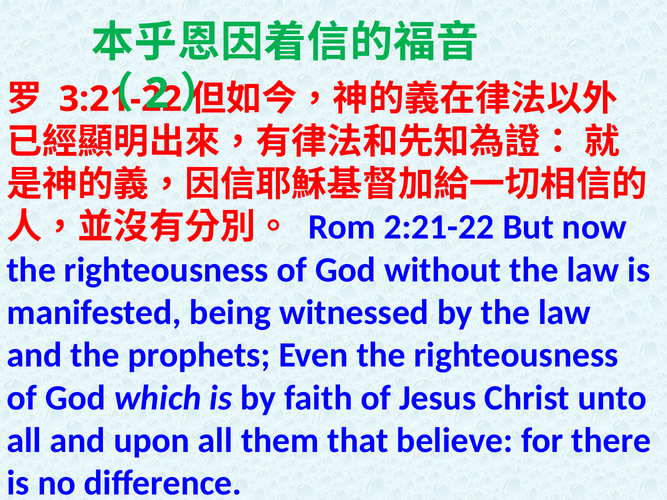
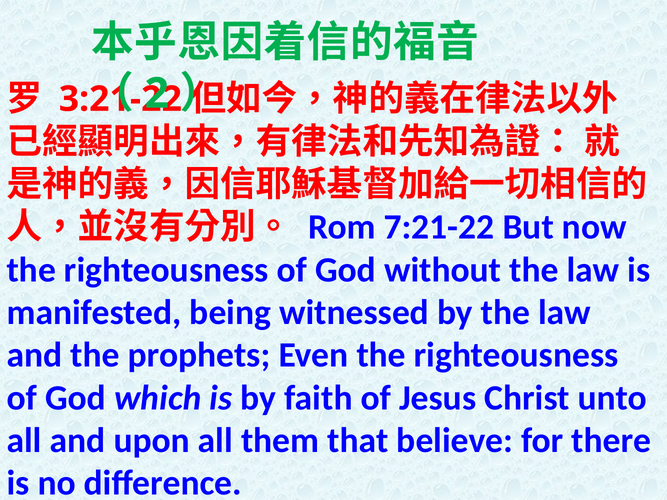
2:21-22: 2:21-22 -> 7:21-22
